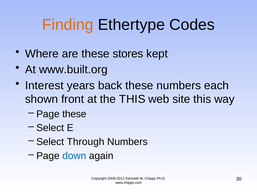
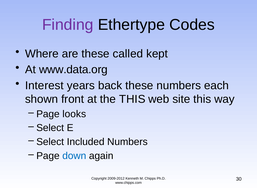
Finding colour: orange -> purple
stores: stores -> called
www.built.org: www.built.org -> www.data.org
Page these: these -> looks
Through: Through -> Included
